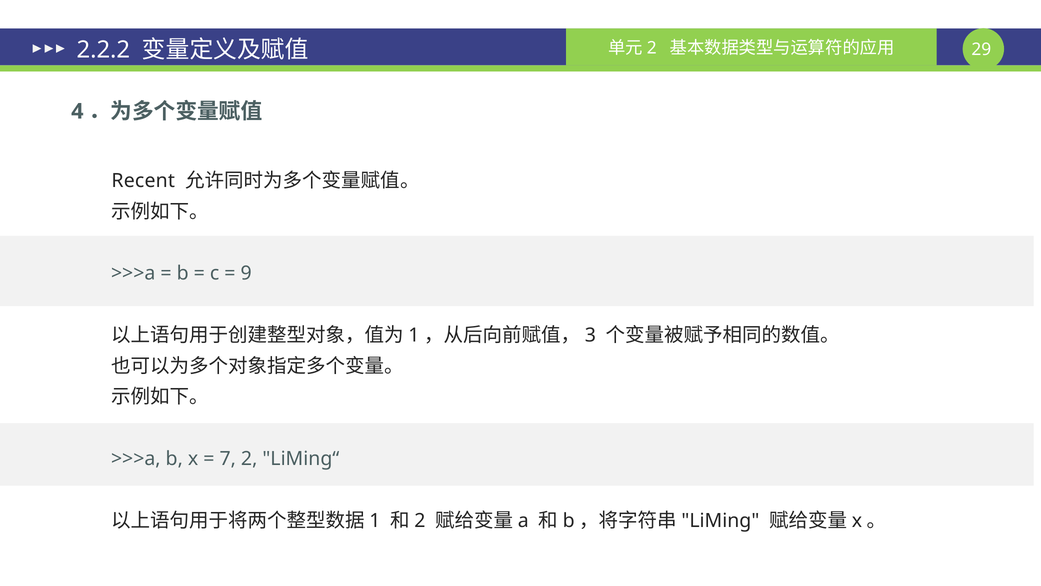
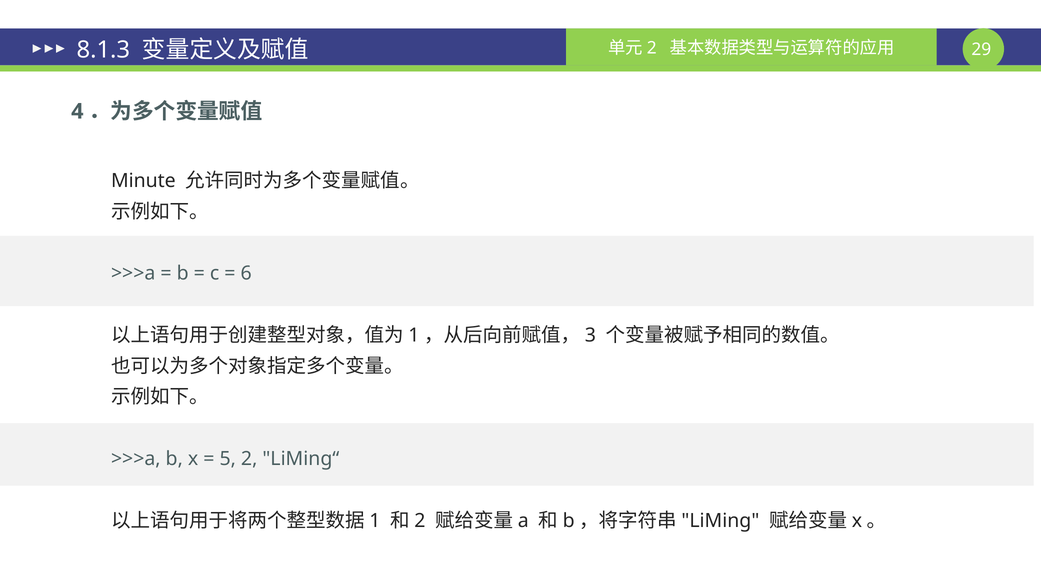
2.2.2: 2.2.2 -> 8.1.3
Recent: Recent -> Minute
9: 9 -> 6
7: 7 -> 5
